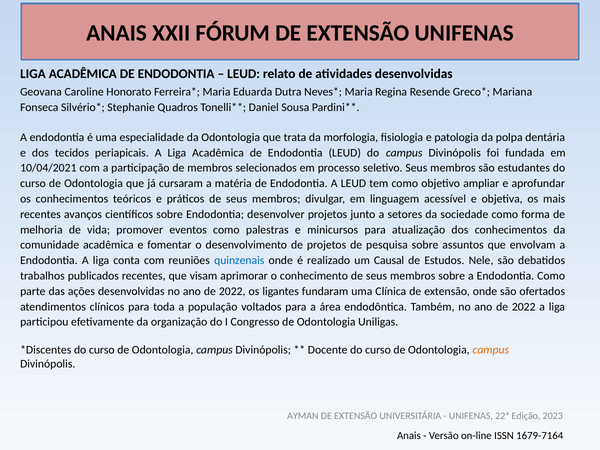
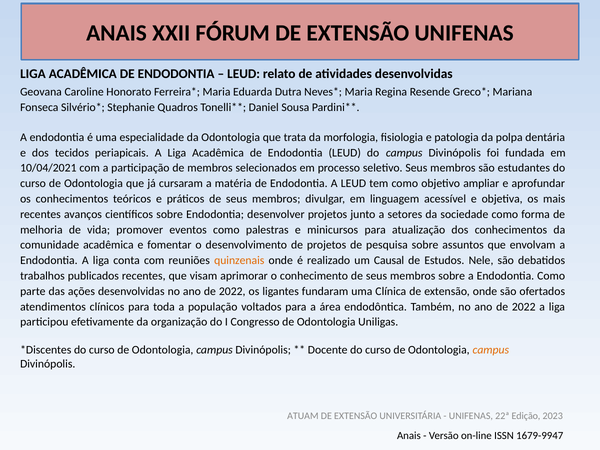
quinzenais colour: blue -> orange
AYMAN: AYMAN -> ATUAM
1679-7164: 1679-7164 -> 1679-9947
